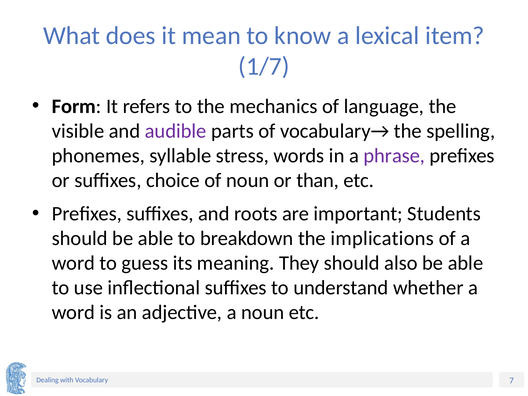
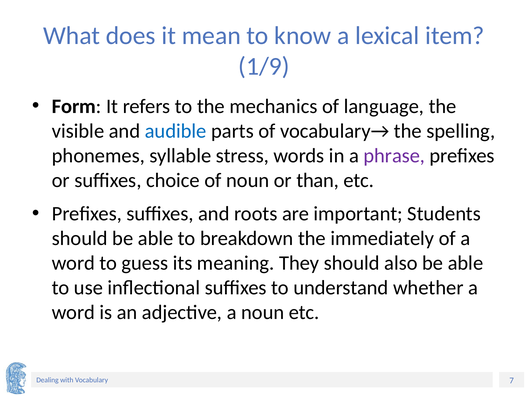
1/7: 1/7 -> 1/9
audible colour: purple -> blue
implications: implications -> immediately
